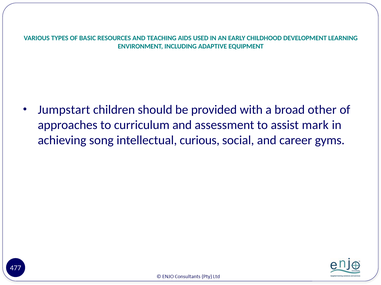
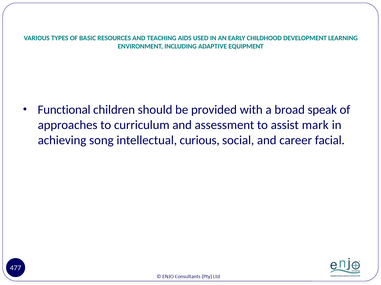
Jumpstart: Jumpstart -> Functional
other: other -> speak
gyms: gyms -> facial
